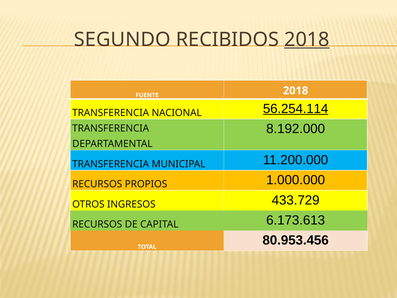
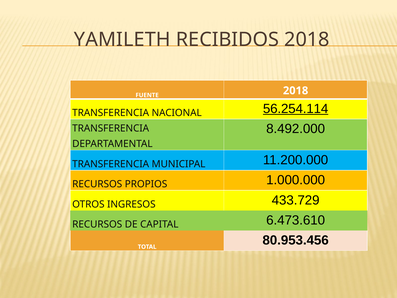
SEGUNDO: SEGUNDO -> YAMILETH
2018 at (307, 39) underline: present -> none
8.192.000: 8.192.000 -> 8.492.000
6.173.613: 6.173.613 -> 6.473.610
